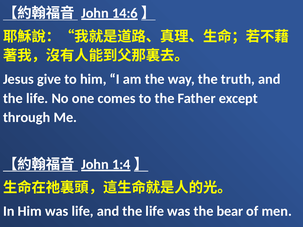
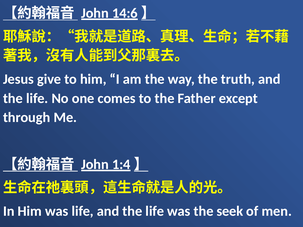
bear: bear -> seek
